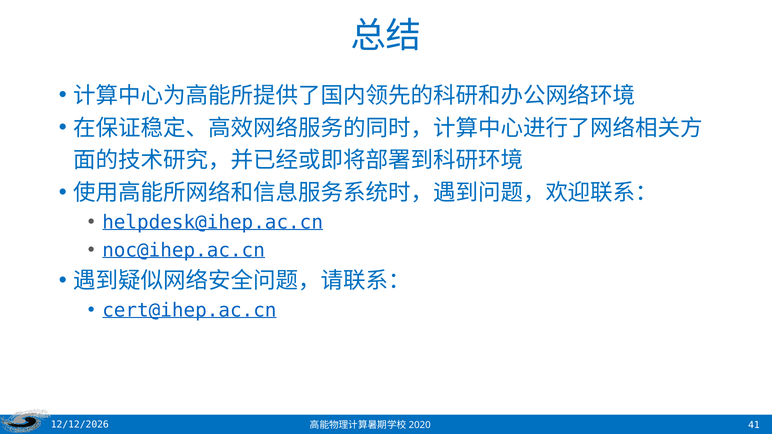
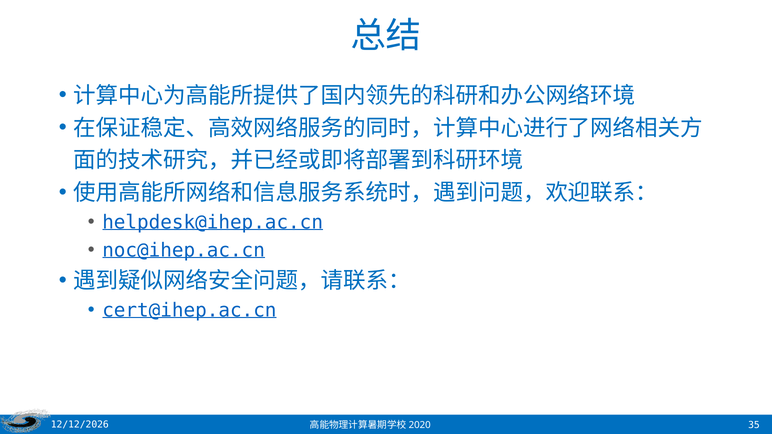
41: 41 -> 35
